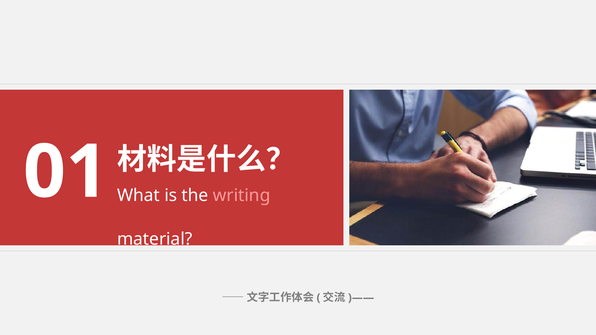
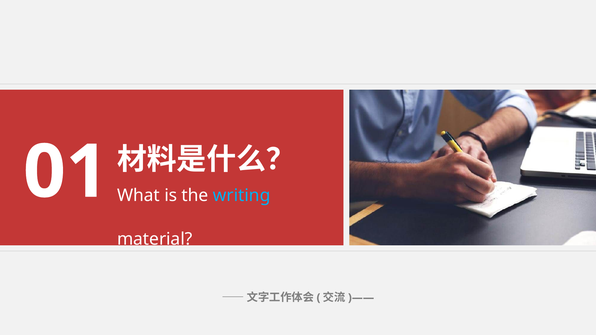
writing colour: pink -> light blue
